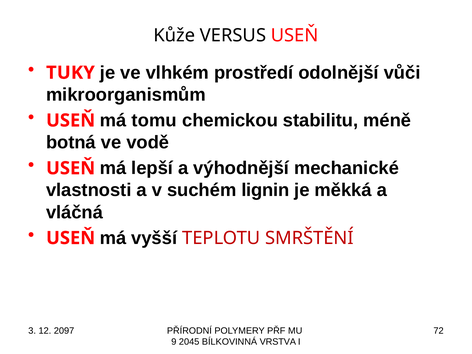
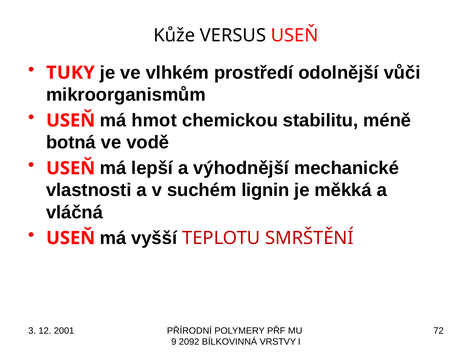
tomu: tomu -> hmot
2097: 2097 -> 2001
2045: 2045 -> 2092
VRSTVA: VRSTVA -> VRSTVY
